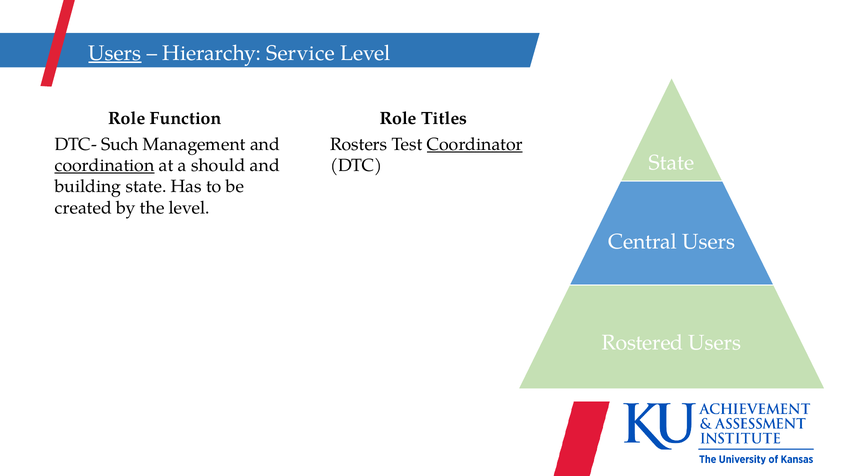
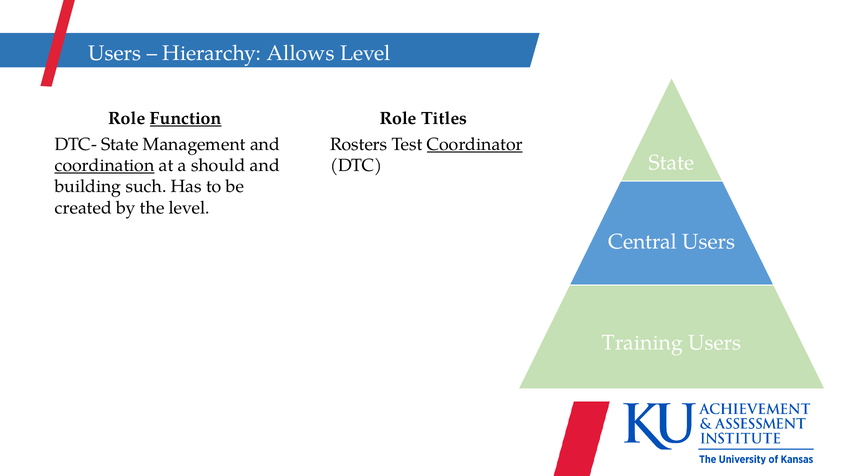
Users at (115, 53) underline: present -> none
Service: Service -> Allows
Function underline: none -> present
DTC- Such: Such -> State
building state: state -> such
Rostered: Rostered -> Training
